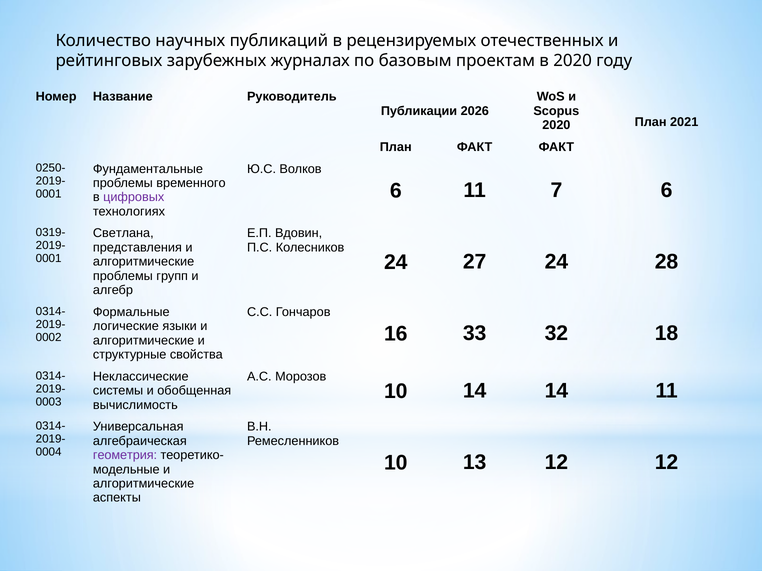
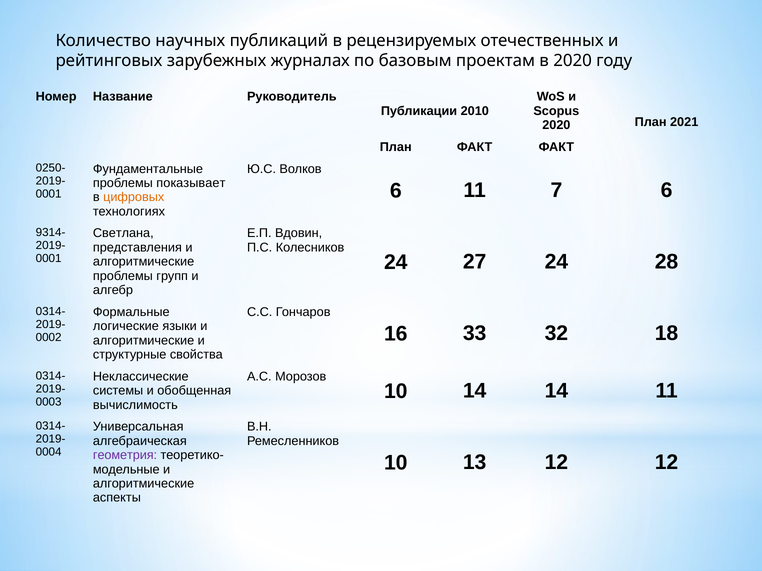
2026: 2026 -> 2010
временного: временного -> показывает
цифровых colour: purple -> orange
0319-: 0319- -> 9314-
